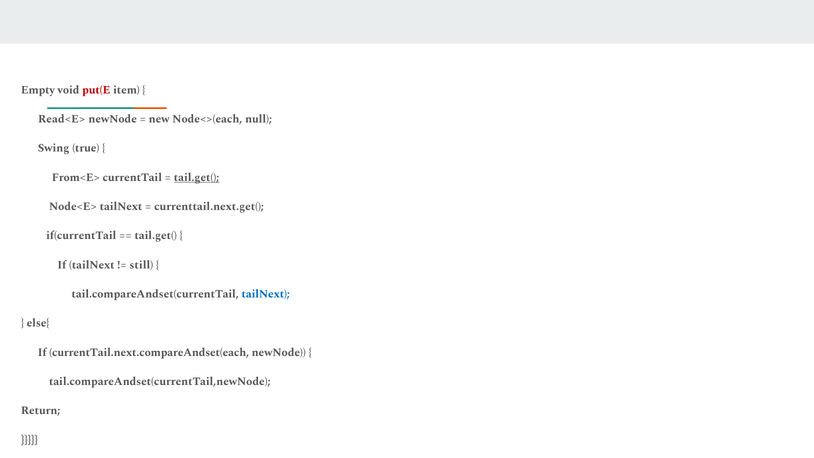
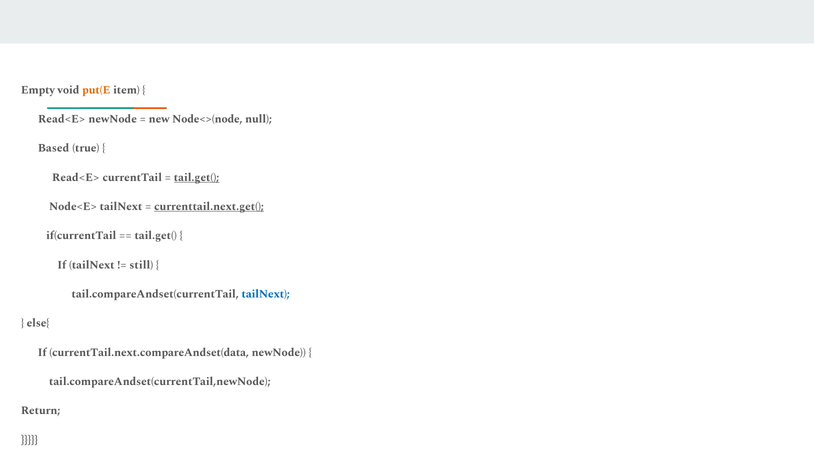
put(E colour: red -> orange
Node<>(each: Node<>(each -> Node<>(node
Swing: Swing -> Based
From<E> at (76, 177): From<E> -> Read<E>
currenttail.next.get( underline: none -> present
currentTail.next.compareAndset(each: currentTail.next.compareAndset(each -> currentTail.next.compareAndset(data
